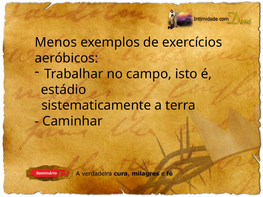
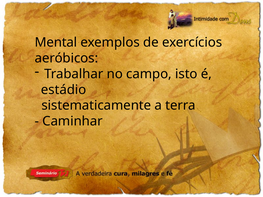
Menos: Menos -> Mental
